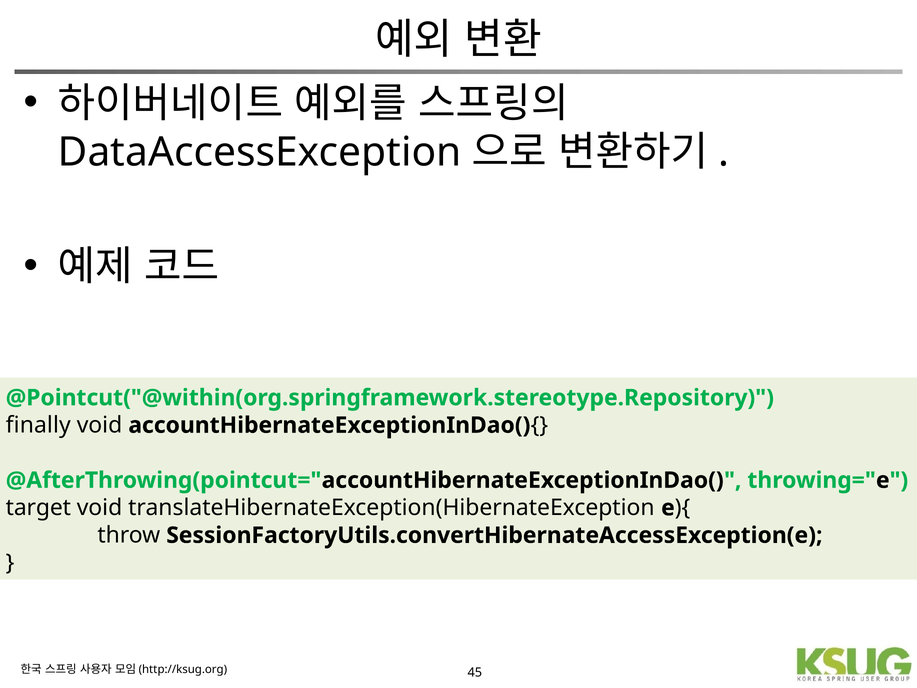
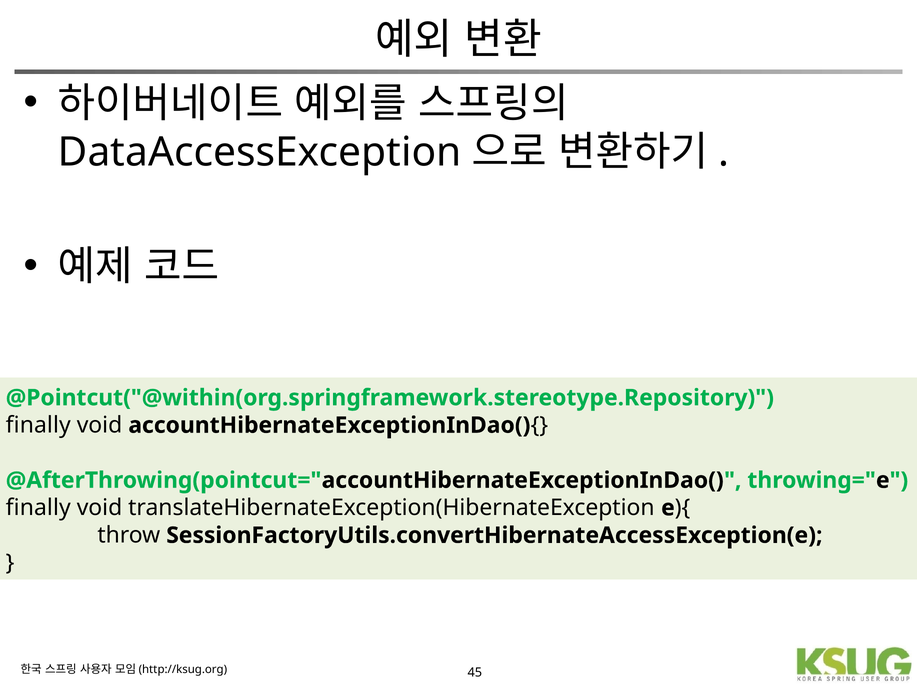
target at (38, 508): target -> finally
